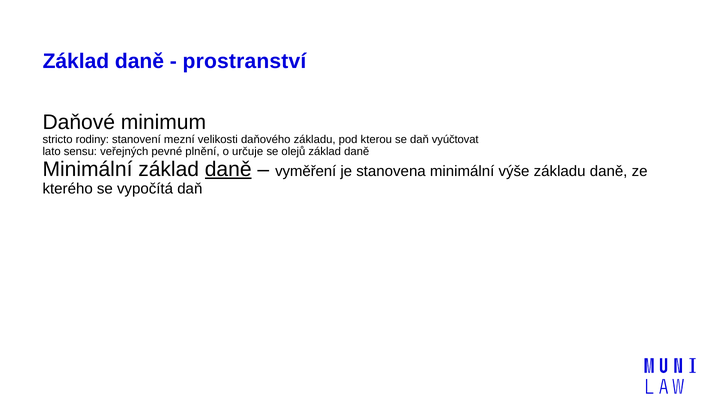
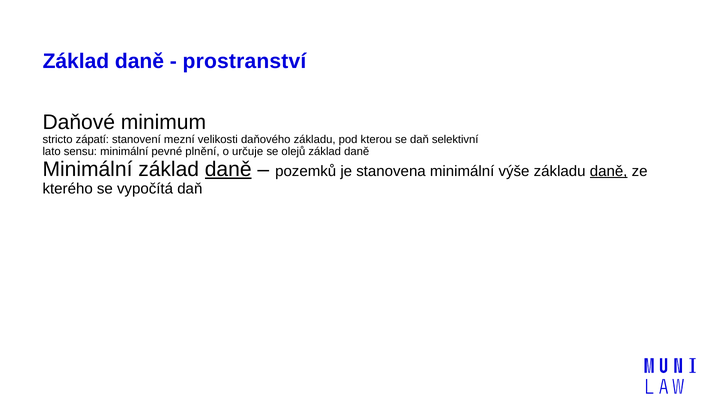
rodiny: rodiny -> zápatí
vyúčtovat: vyúčtovat -> selektivní
sensu veřejných: veřejných -> minimální
vyměření: vyměření -> pozemků
daně at (609, 171) underline: none -> present
